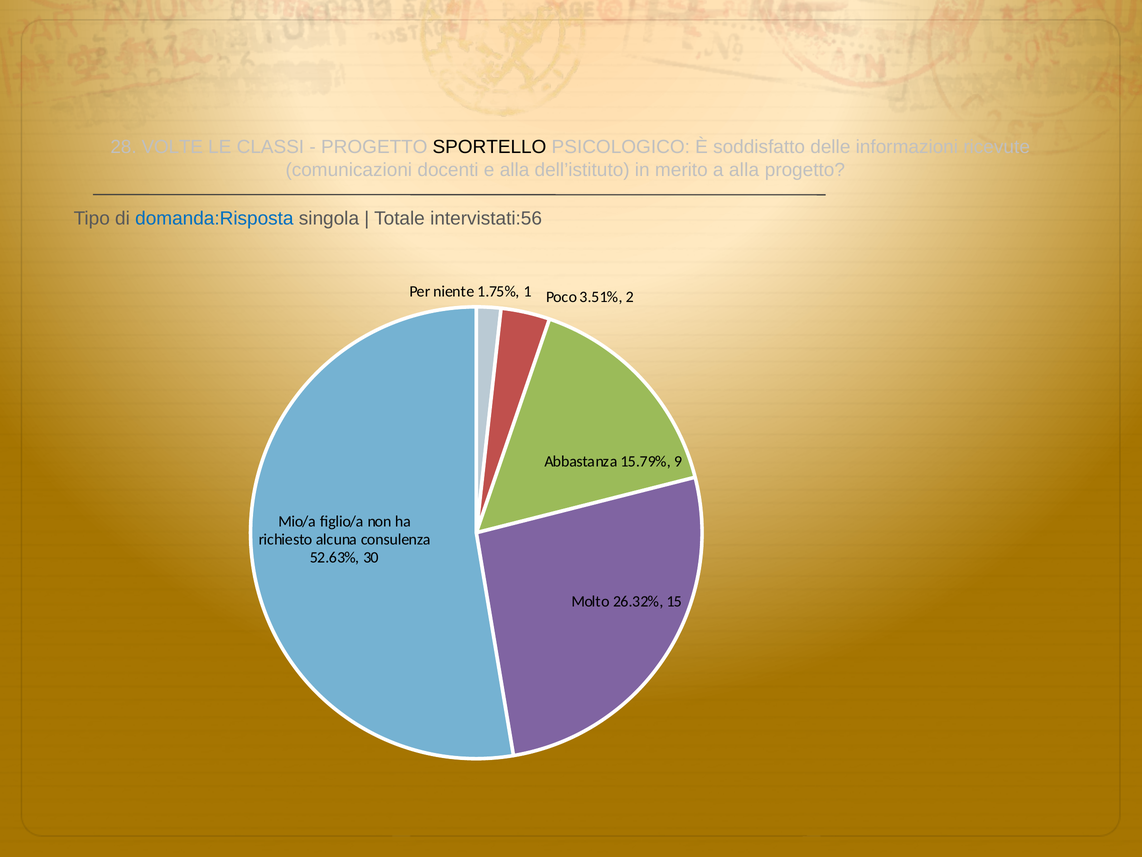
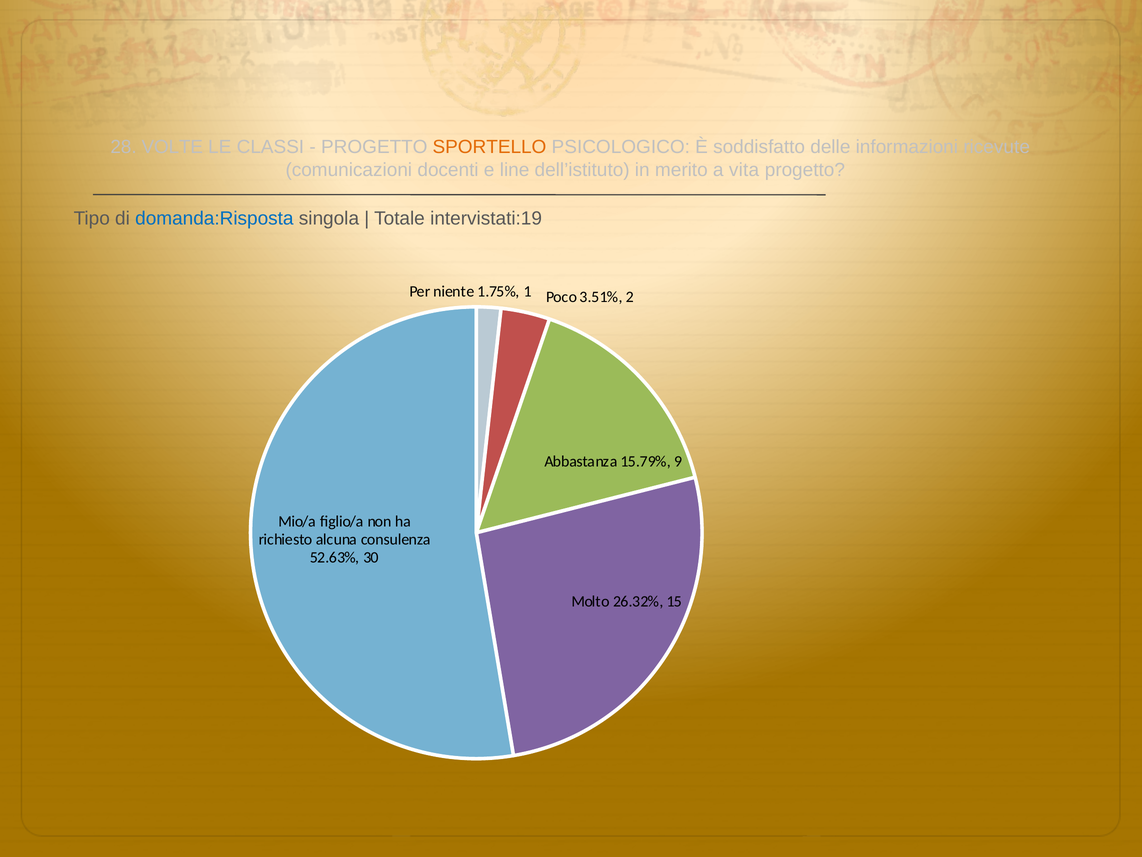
SPORTELLO colour: black -> orange
e alla: alla -> line
a alla: alla -> vita
intervistati:56: intervistati:56 -> intervistati:19
